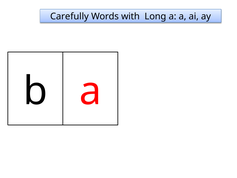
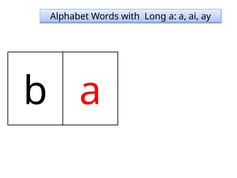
Carefully: Carefully -> Alphabet
